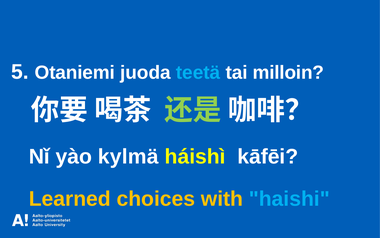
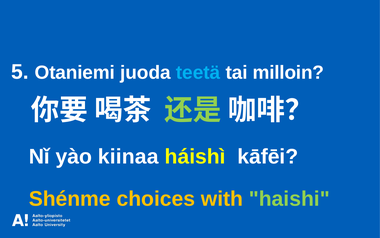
kylmä: kylmä -> kiinaa
Learned: Learned -> Shénme
haishi colour: light blue -> light green
